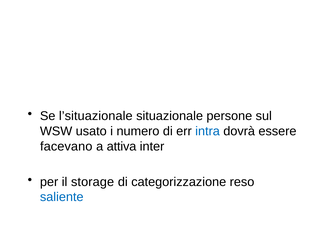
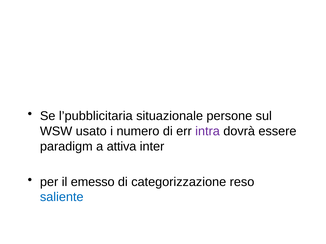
l’situazionale: l’situazionale -> l’pubblicitaria
intra colour: blue -> purple
facevano: facevano -> paradigm
storage: storage -> emesso
